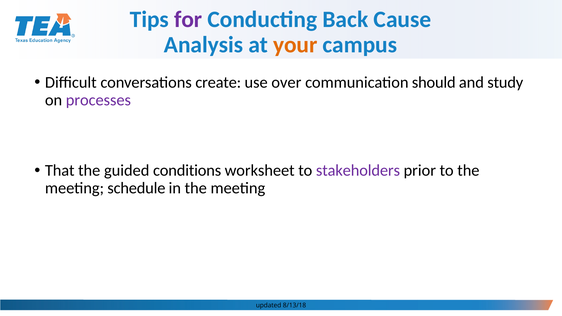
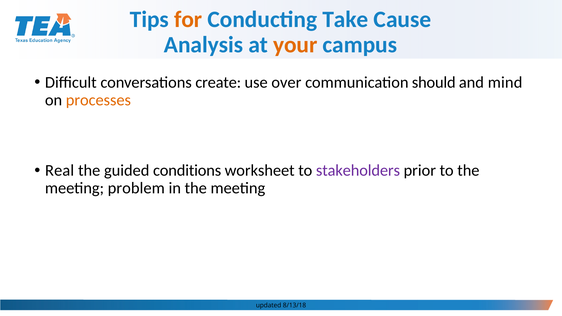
for colour: purple -> orange
Back: Back -> Take
study: study -> mind
processes colour: purple -> orange
That: That -> Real
schedule: schedule -> problem
